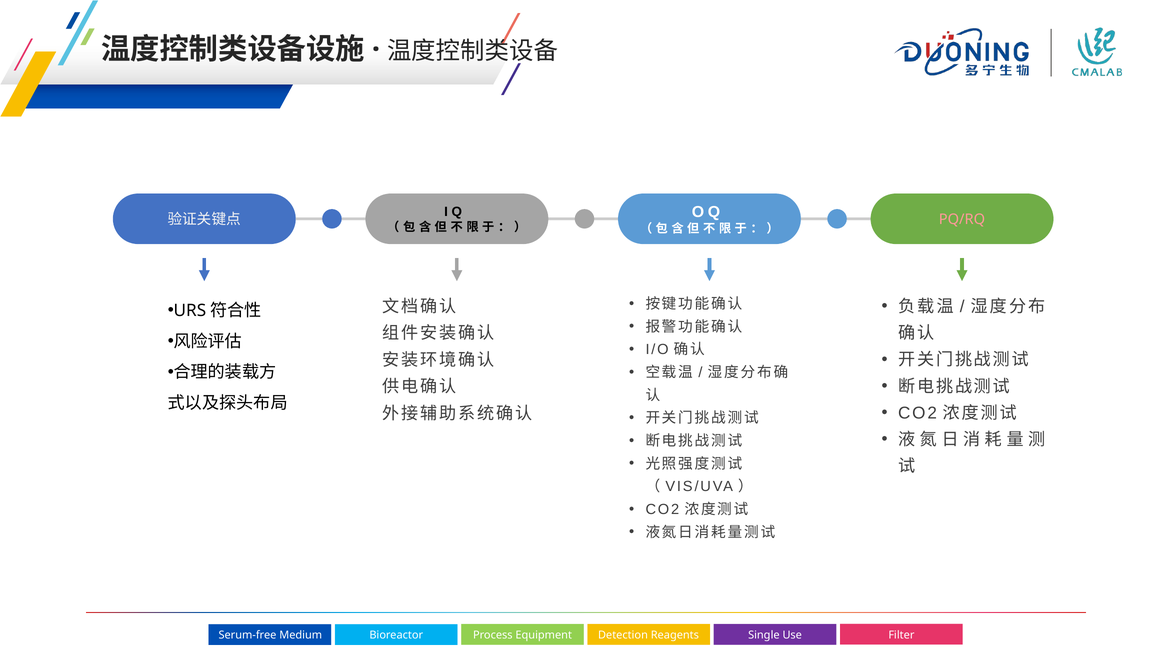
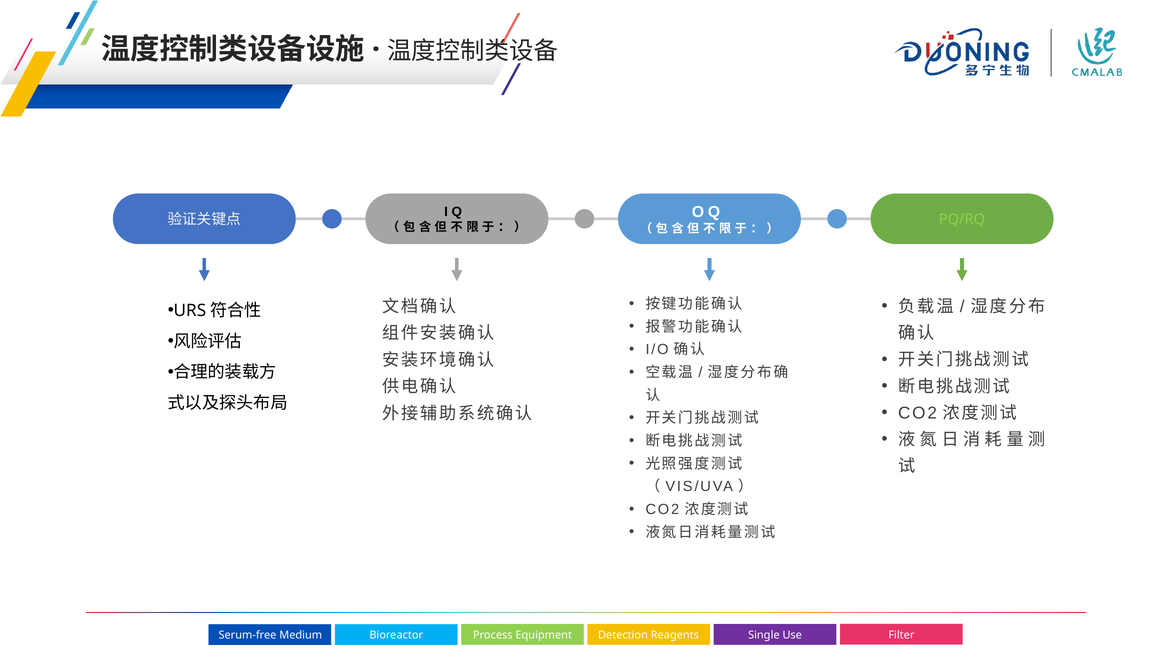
PQ/RQ colour: pink -> light green
